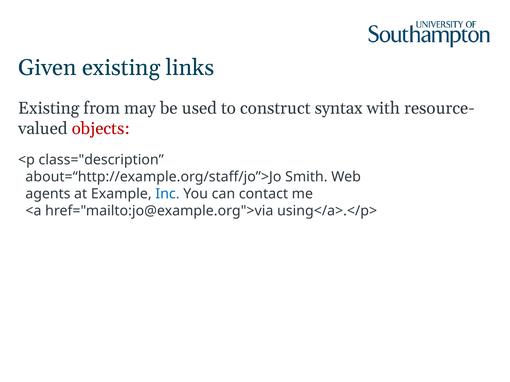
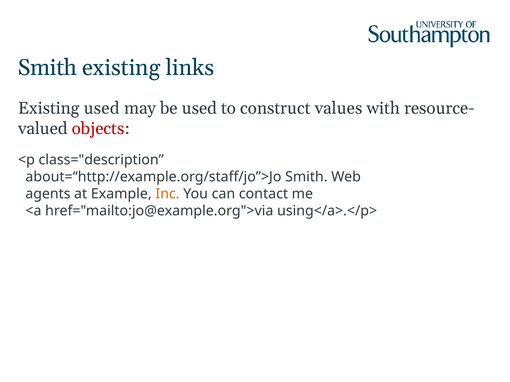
Given at (47, 68): Given -> Smith
Existing from: from -> used
syntax: syntax -> values
Inc colour: blue -> orange
